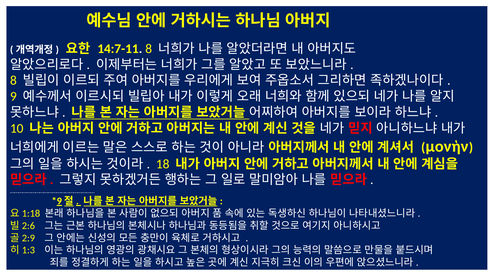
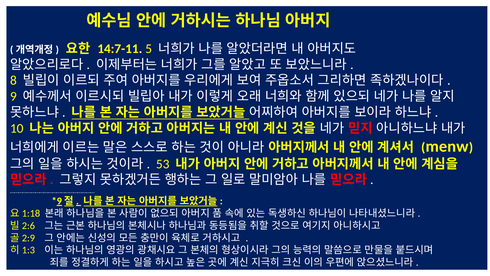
14:7-11 8: 8 -> 5
μονὴν: μονὴν -> menw
18: 18 -> 53
